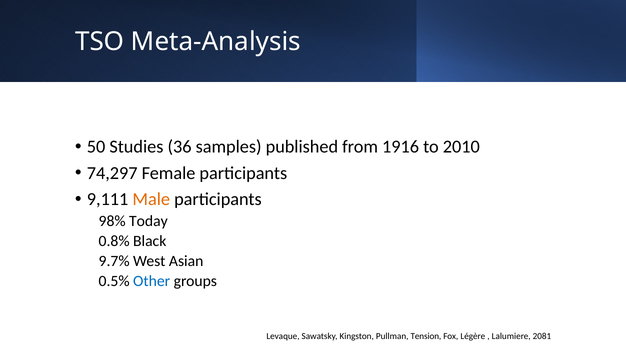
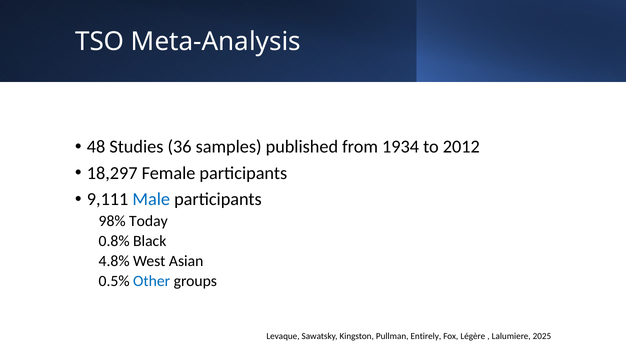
50: 50 -> 48
1916: 1916 -> 1934
2010: 2010 -> 2012
74,297: 74,297 -> 18,297
Male colour: orange -> blue
9.7%: 9.7% -> 4.8%
Tension: Tension -> Entirely
2081: 2081 -> 2025
